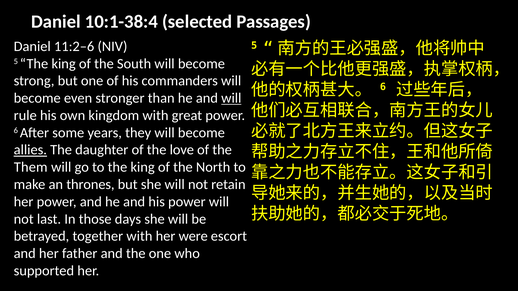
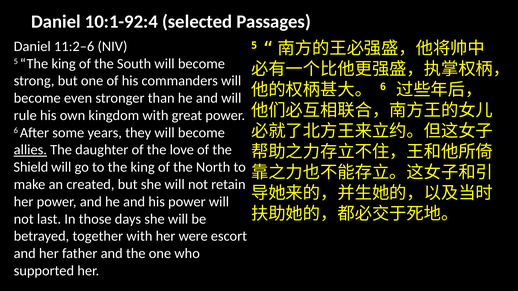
10:1-38:4: 10:1-38:4 -> 10:1-92:4
will at (231, 98) underline: present -> none
Them: Them -> Shield
thrones: thrones -> created
